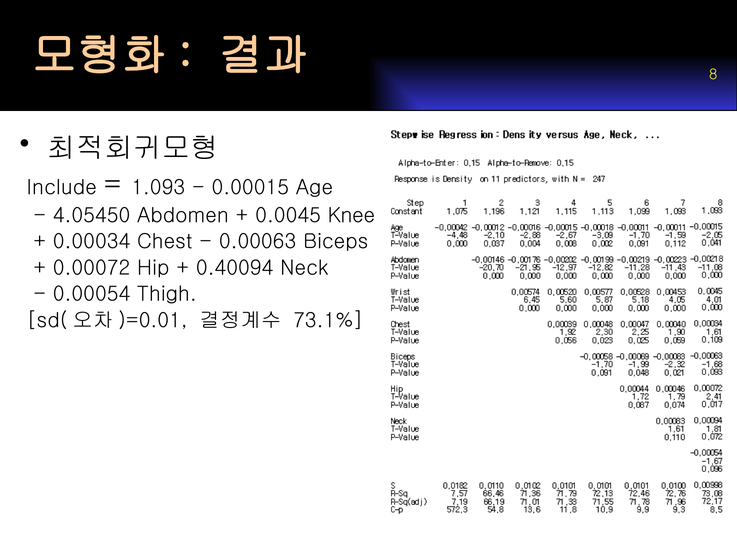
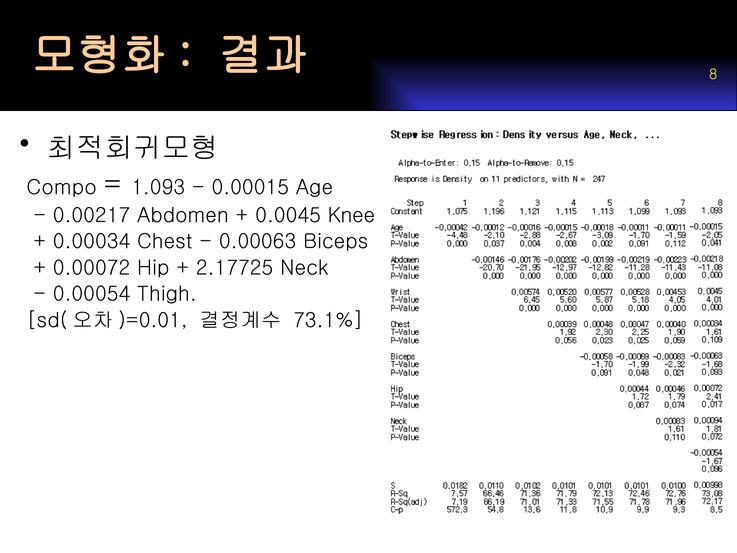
Include: Include -> Compo
4.05450: 4.05450 -> 0.00217
0.40094: 0.40094 -> 2.17725
